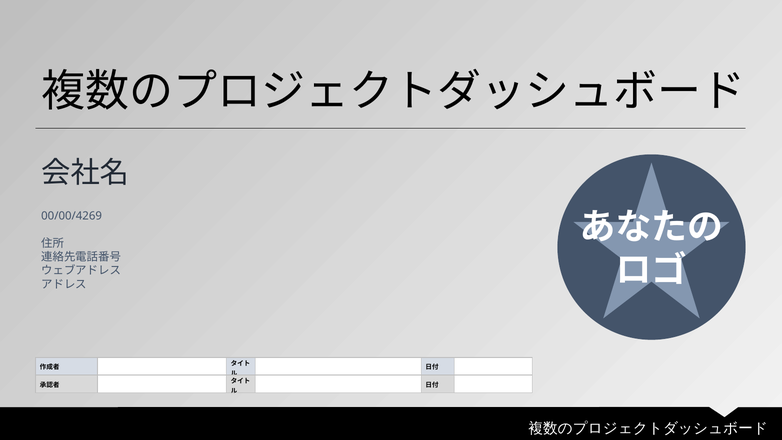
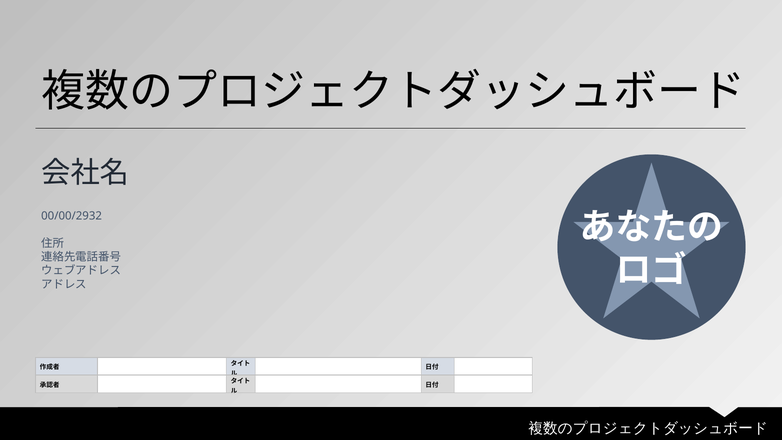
00/00/4269: 00/00/4269 -> 00/00/2932
